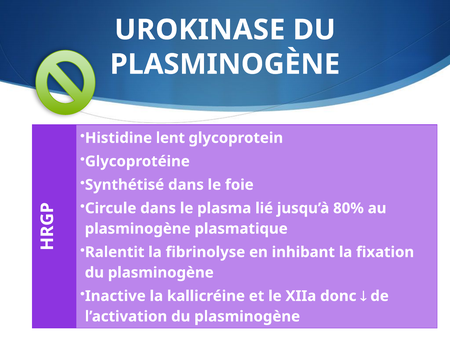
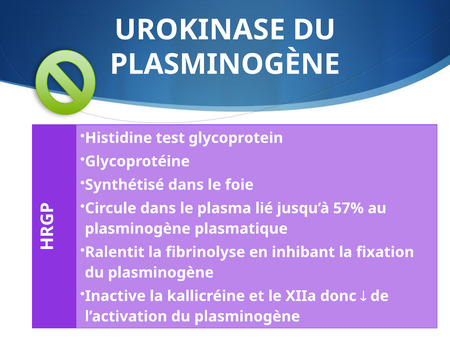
lent: lent -> test
80%: 80% -> 57%
